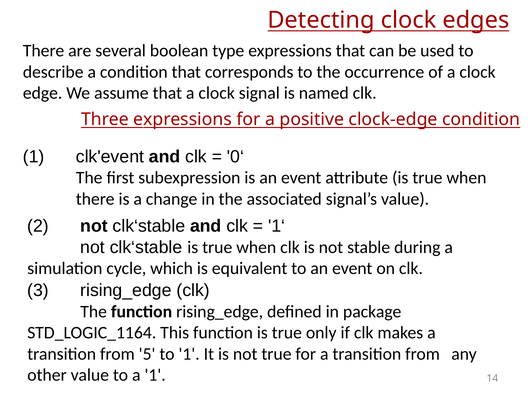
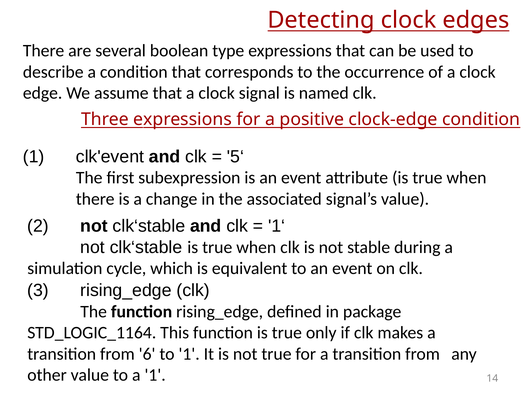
0‘: 0‘ -> 5‘
5: 5 -> 6
